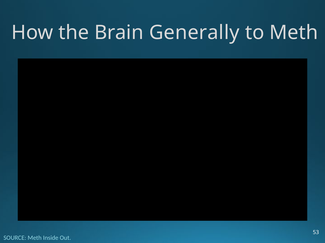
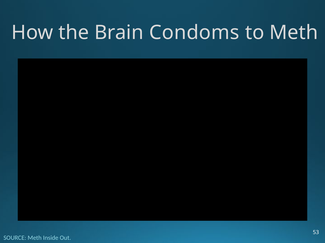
Generally: Generally -> Condoms
